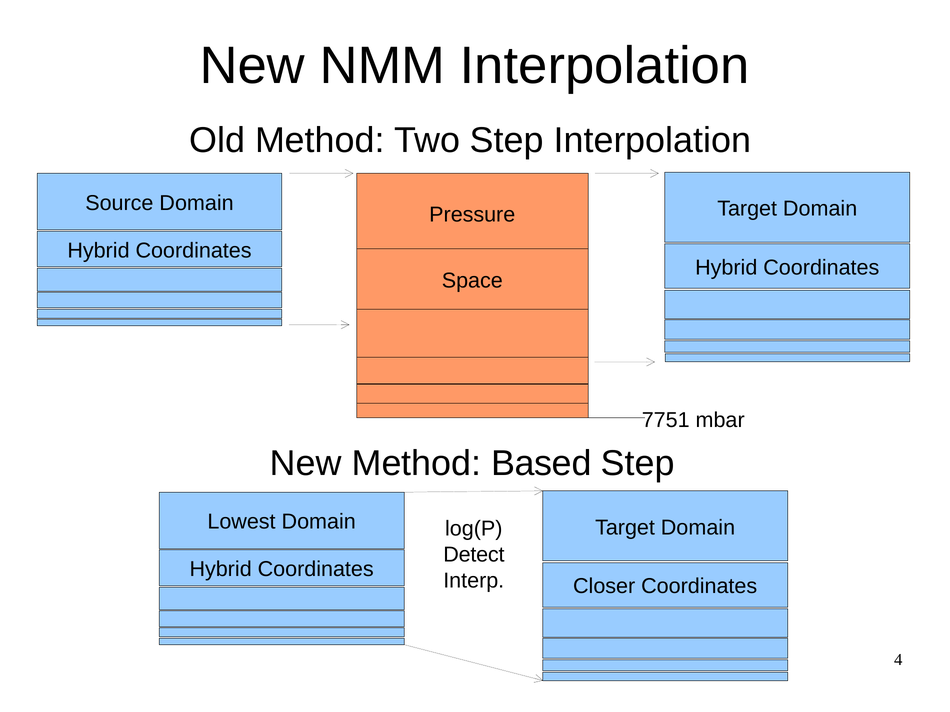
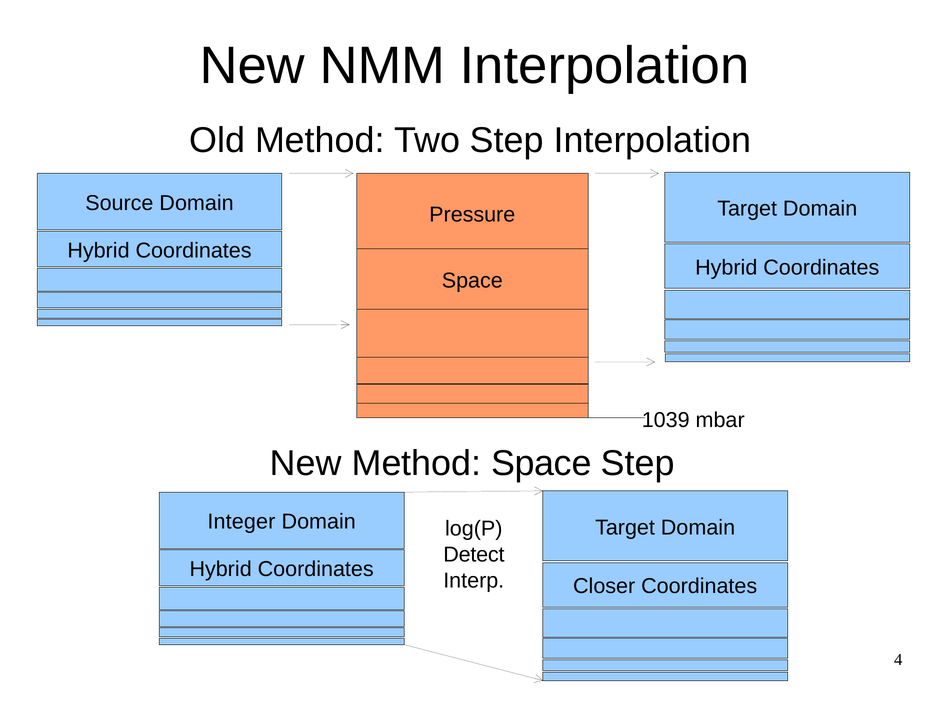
7751: 7751 -> 1039
Method Based: Based -> Space
Lowest: Lowest -> Integer
